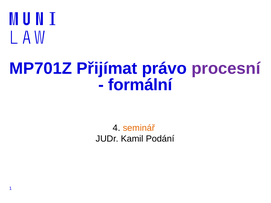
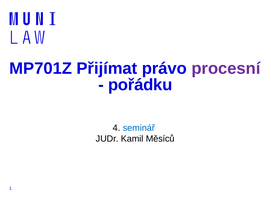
formální: formální -> pořádku
seminář colour: orange -> blue
Podání: Podání -> Měsíců
